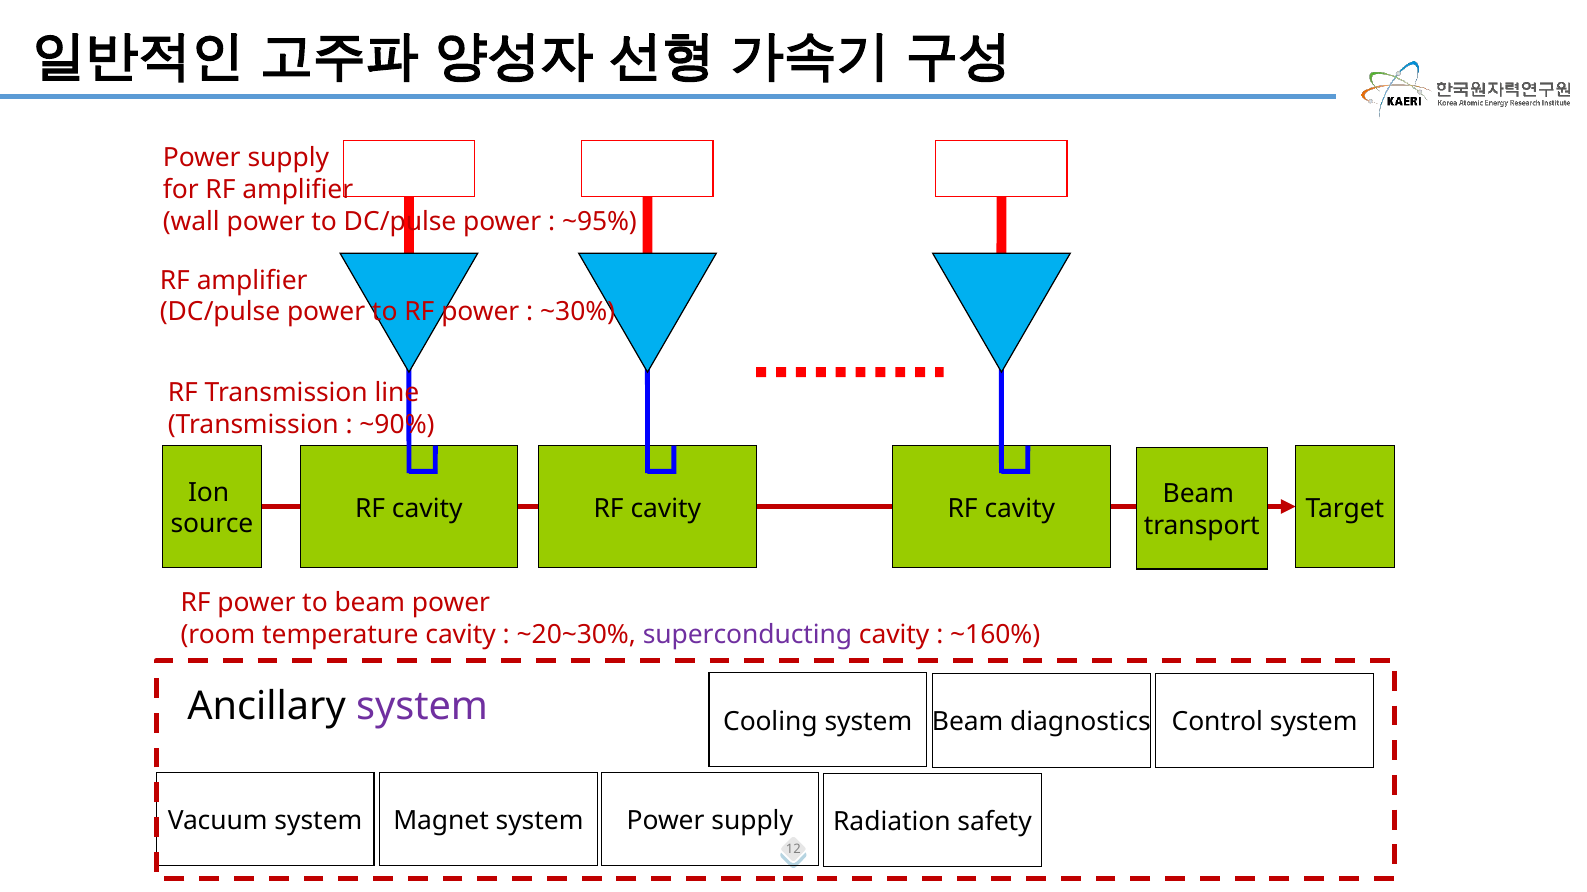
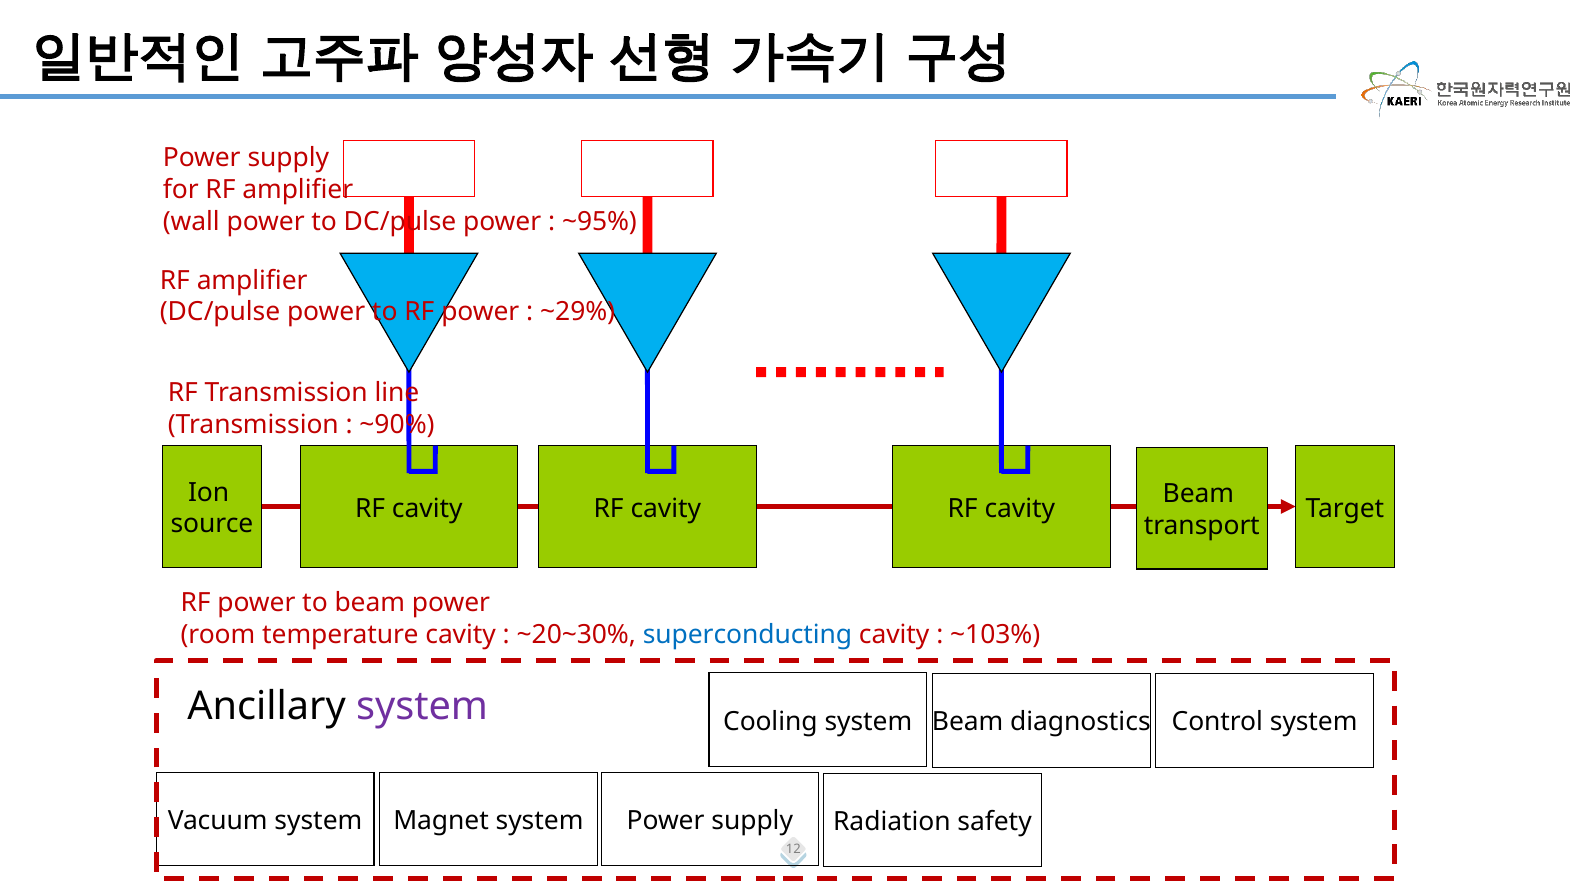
~30%: ~30% -> ~29%
superconducting colour: purple -> blue
~160%: ~160% -> ~103%
